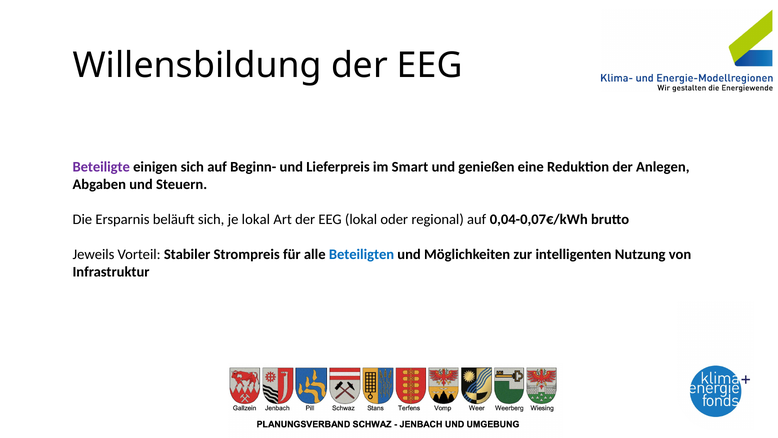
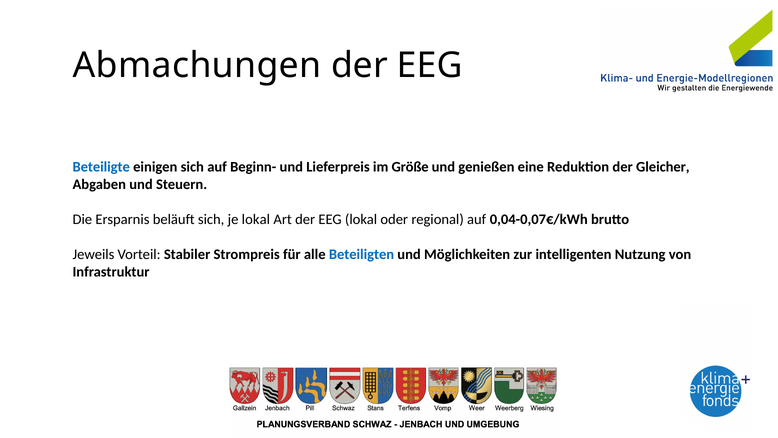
Willensbildung: Willensbildung -> Abmachungen
Beteiligte colour: purple -> blue
Smart: Smart -> Größe
Anlegen: Anlegen -> Gleicher
